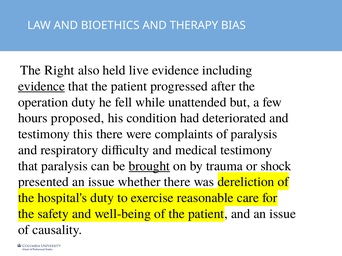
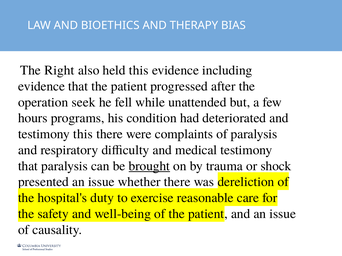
held live: live -> this
evidence at (41, 86) underline: present -> none
operation duty: duty -> seek
proposed: proposed -> programs
